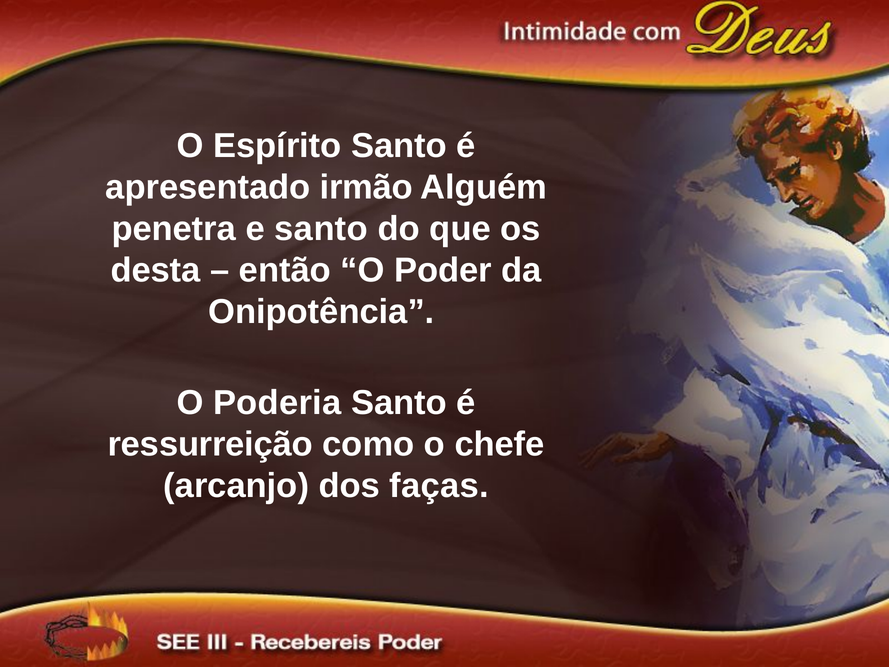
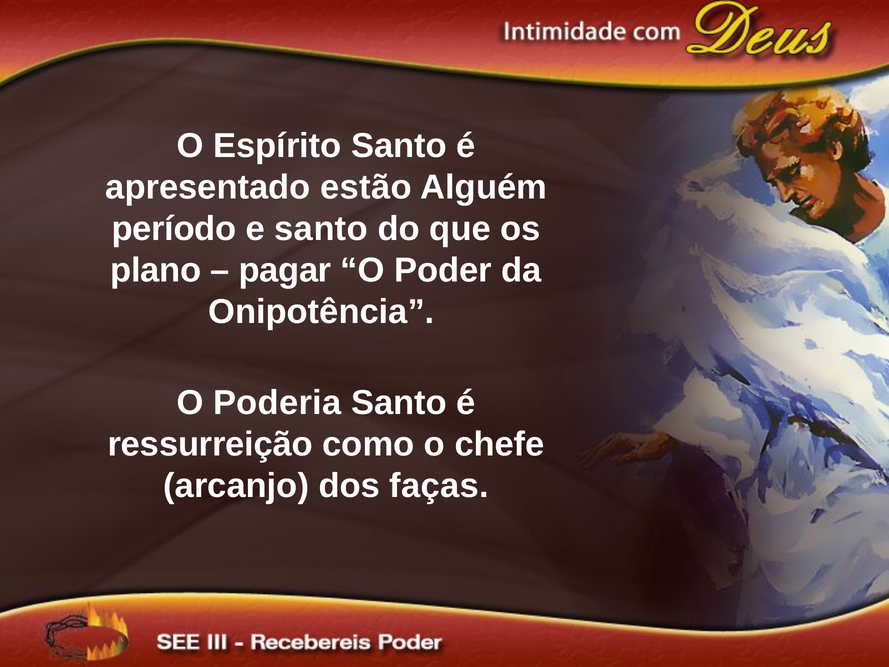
irmão: irmão -> estão
penetra: penetra -> período
desta: desta -> plano
então: então -> pagar
